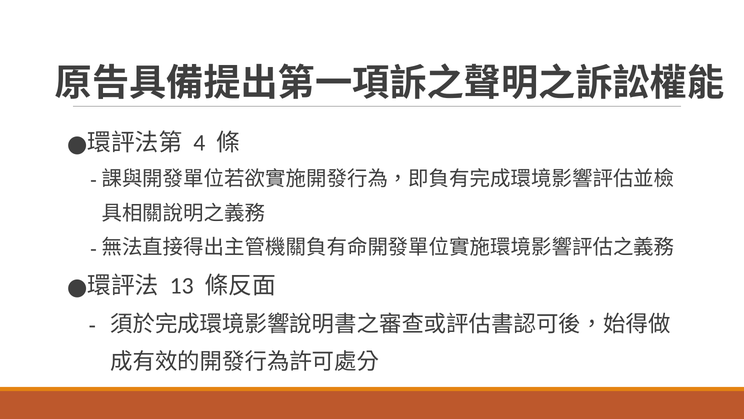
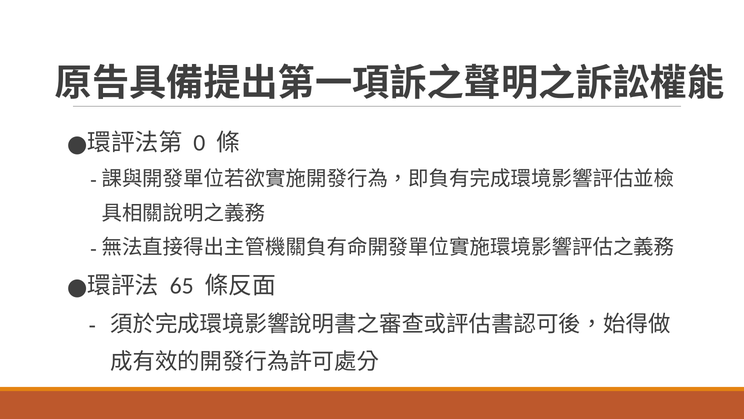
4: 4 -> 0
13: 13 -> 65
